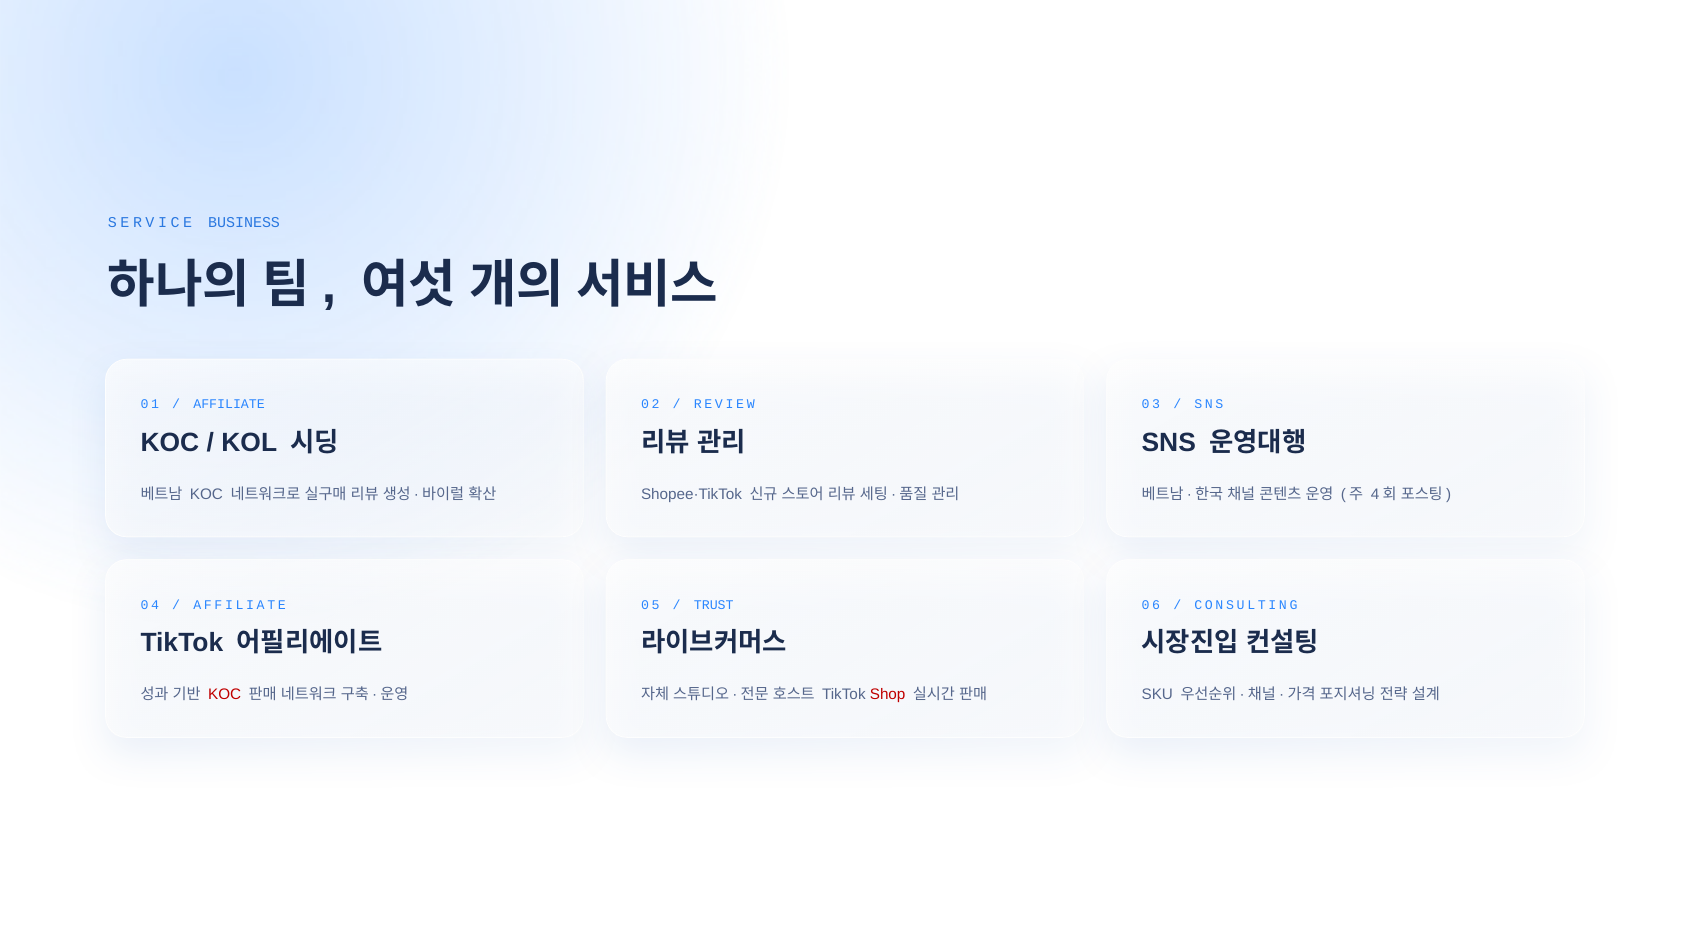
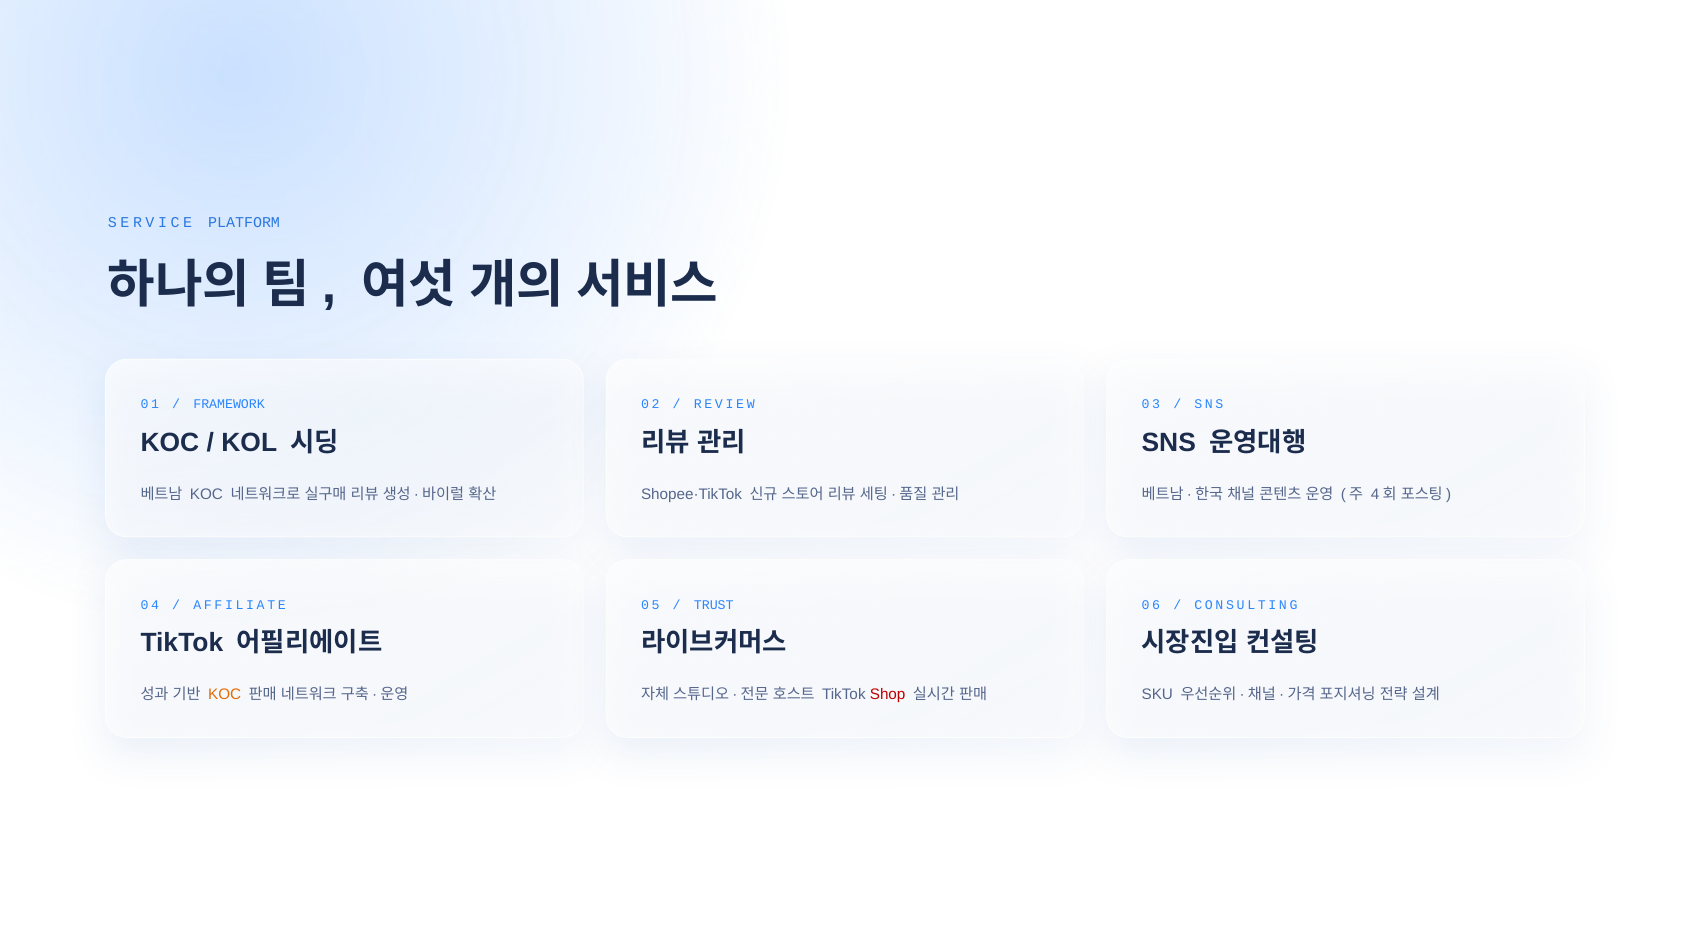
BUSINESS: BUSINESS -> PLATFORM
AFFILIATE at (229, 404): AFFILIATE -> FRAMEWORK
KOC at (225, 695) colour: red -> orange
